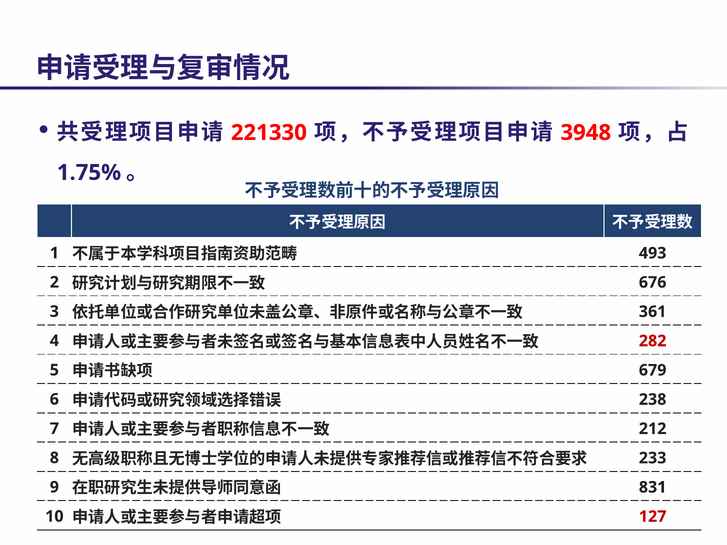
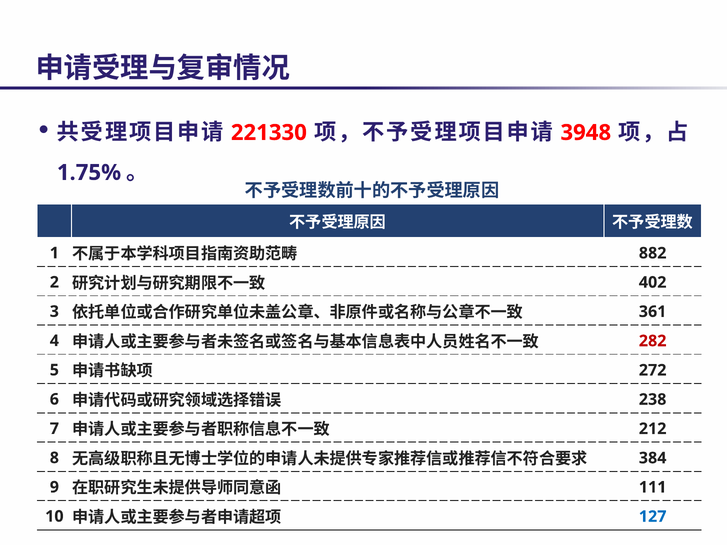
493: 493 -> 882
676: 676 -> 402
679: 679 -> 272
233: 233 -> 384
831: 831 -> 111
127 colour: red -> blue
